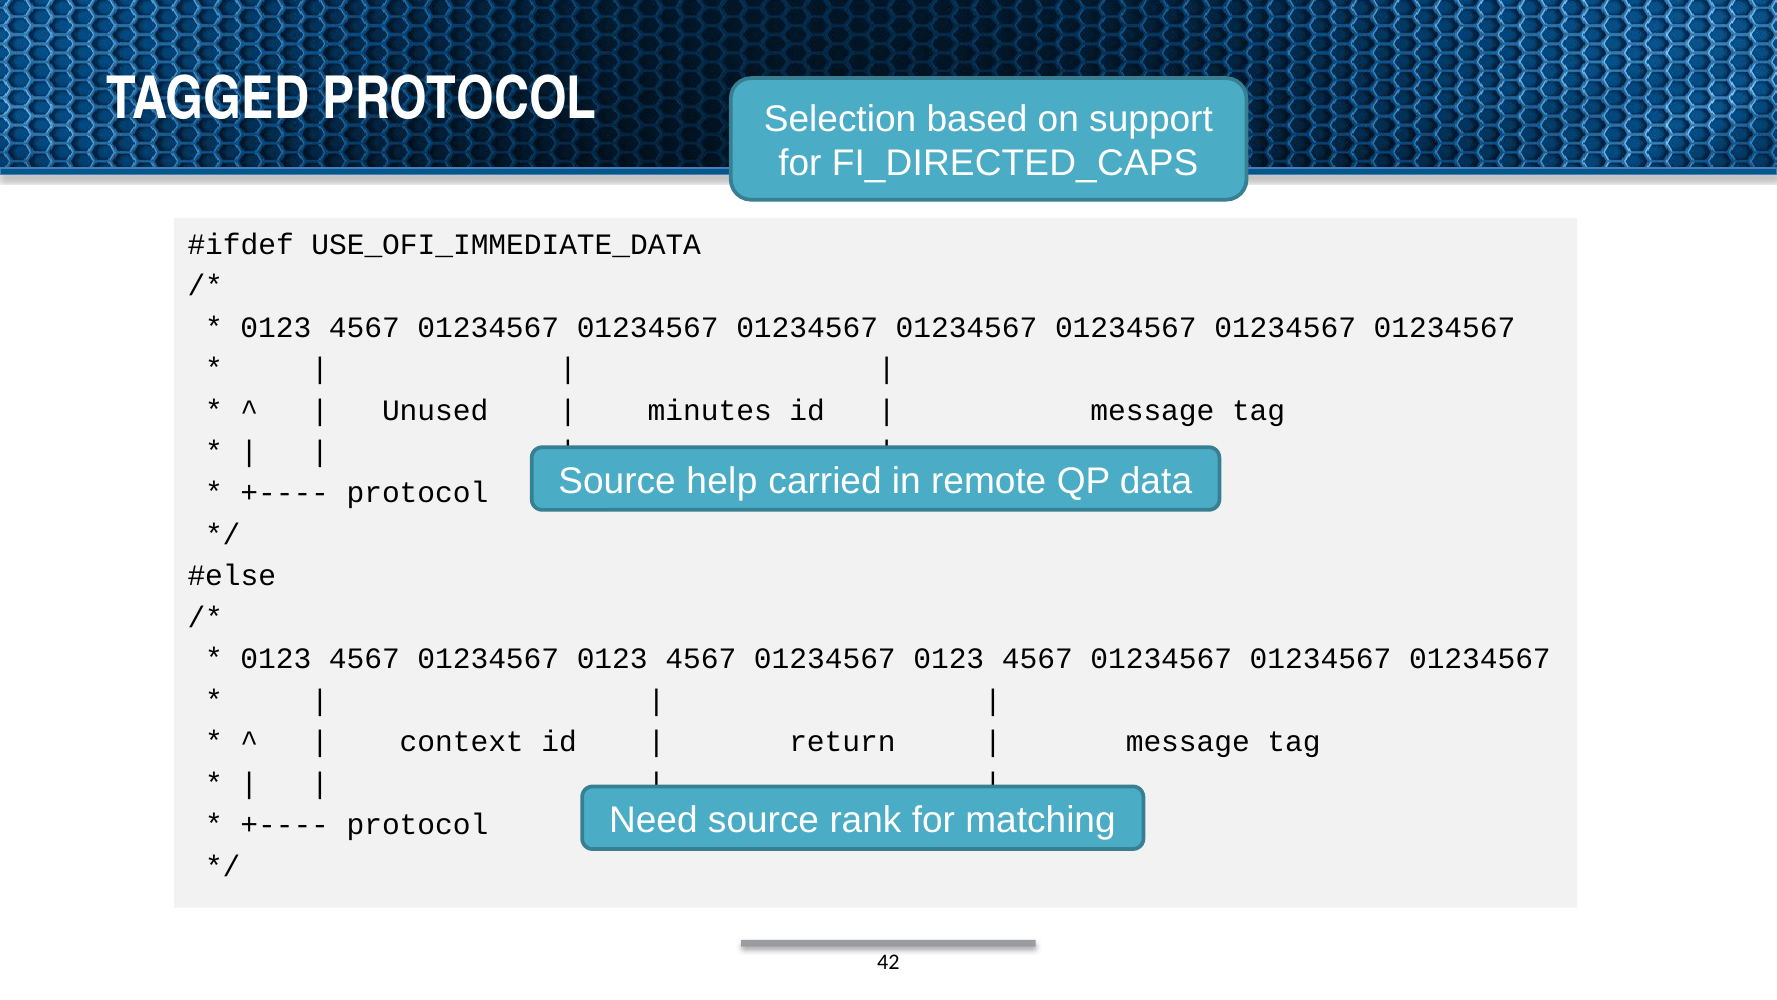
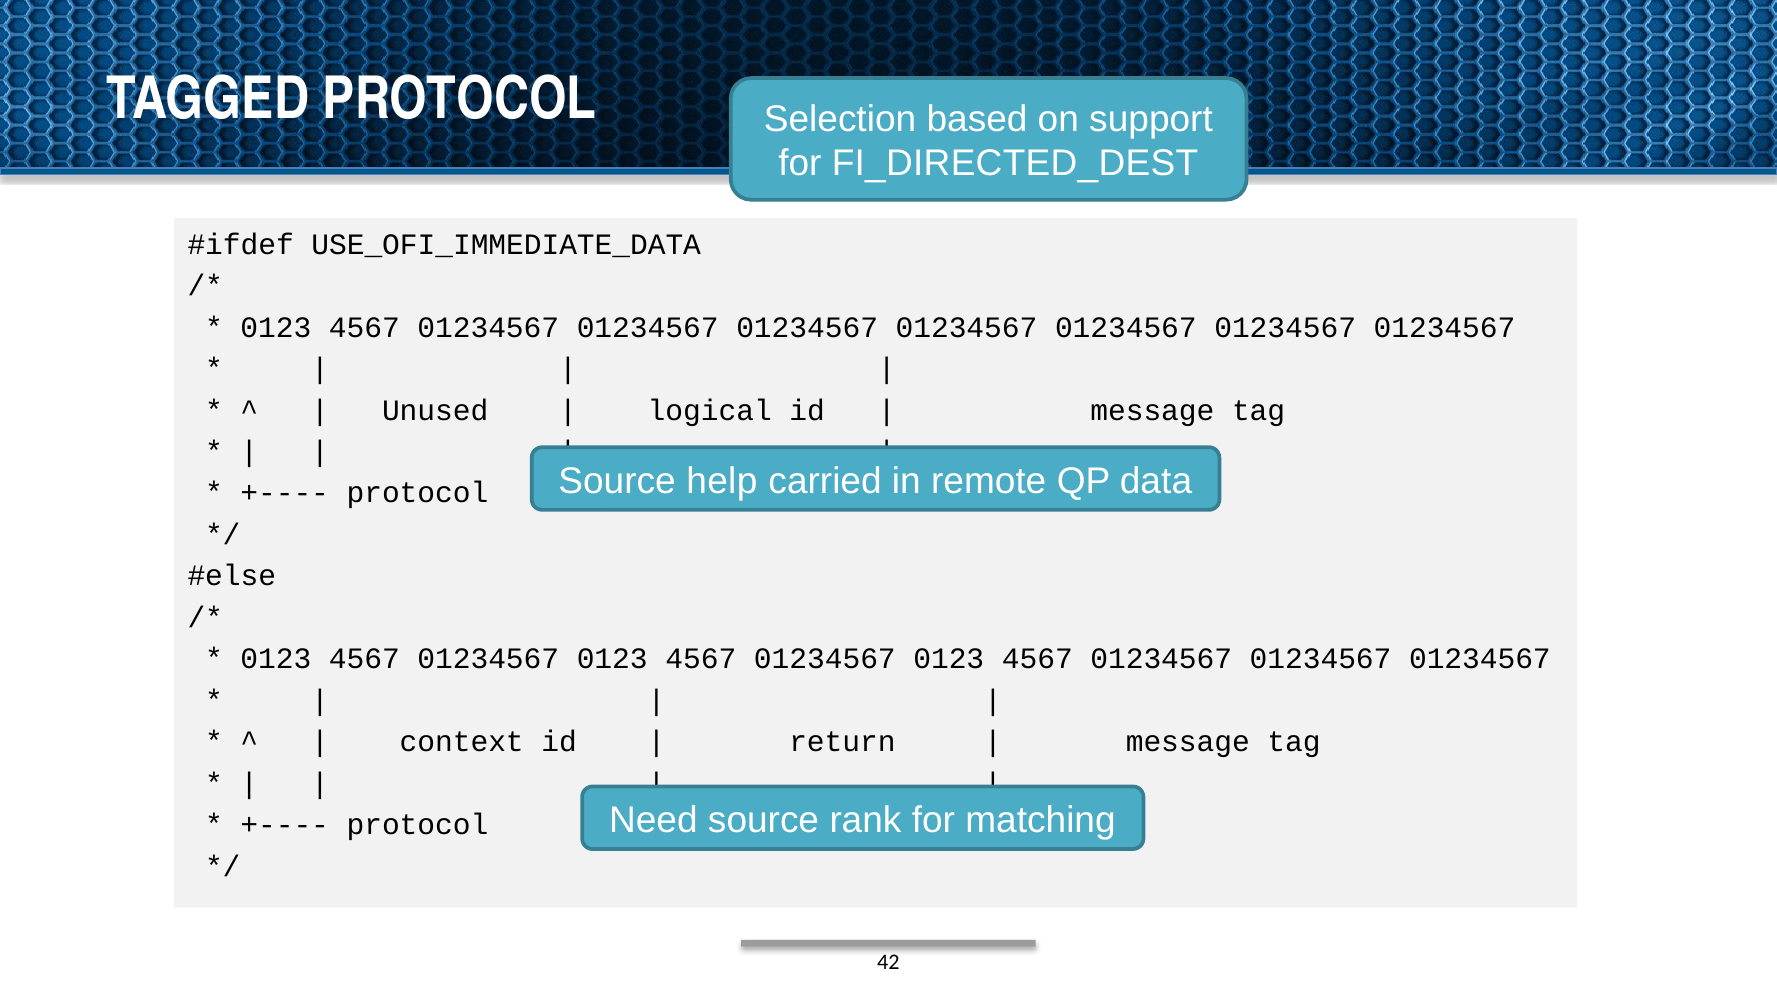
FI_DIRECTED_CAPS: FI_DIRECTED_CAPS -> FI_DIRECTED_DEST
minutes: minutes -> logical
